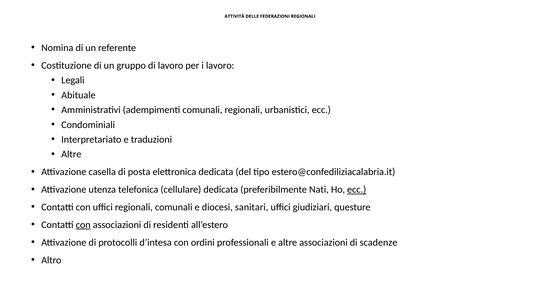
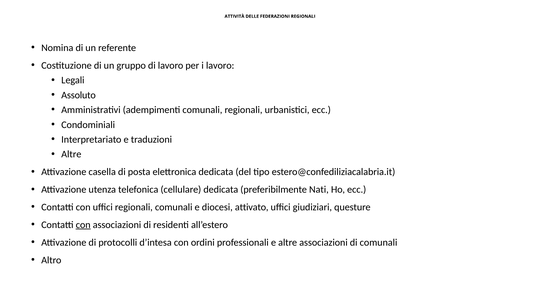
Abituale: Abituale -> Assoluto
ecc at (357, 190) underline: present -> none
sanitari: sanitari -> attivato
di scadenze: scadenze -> comunali
